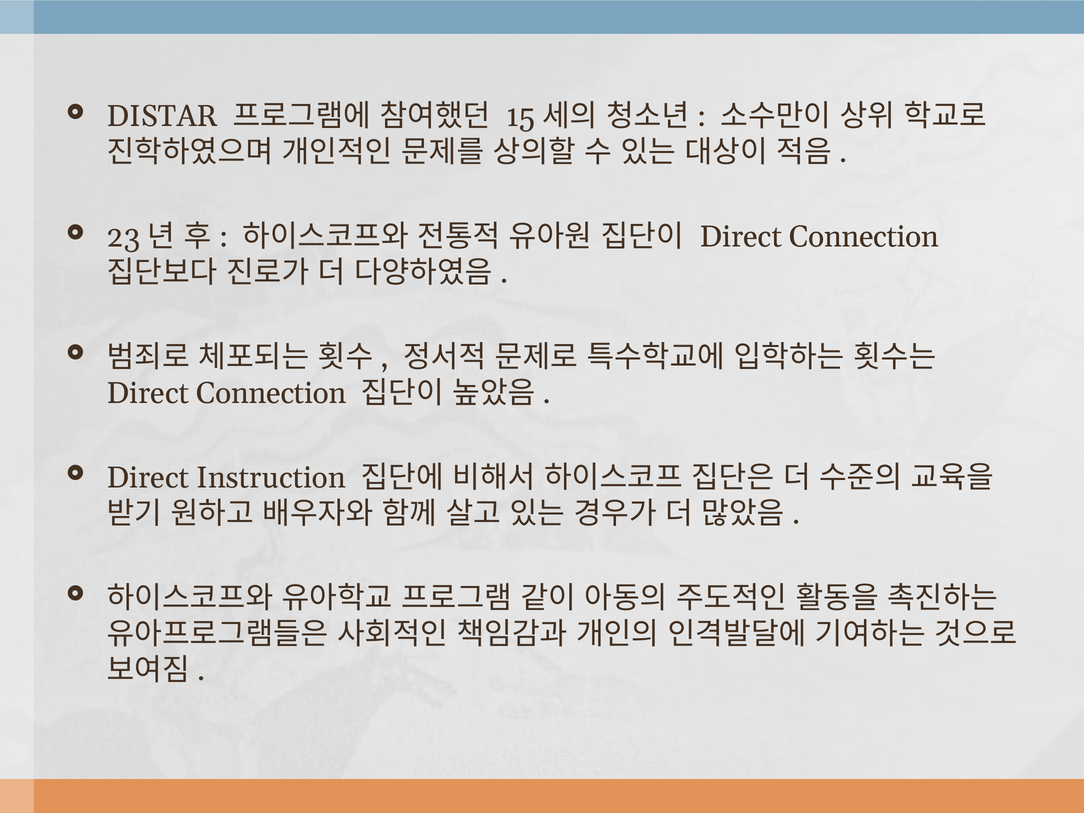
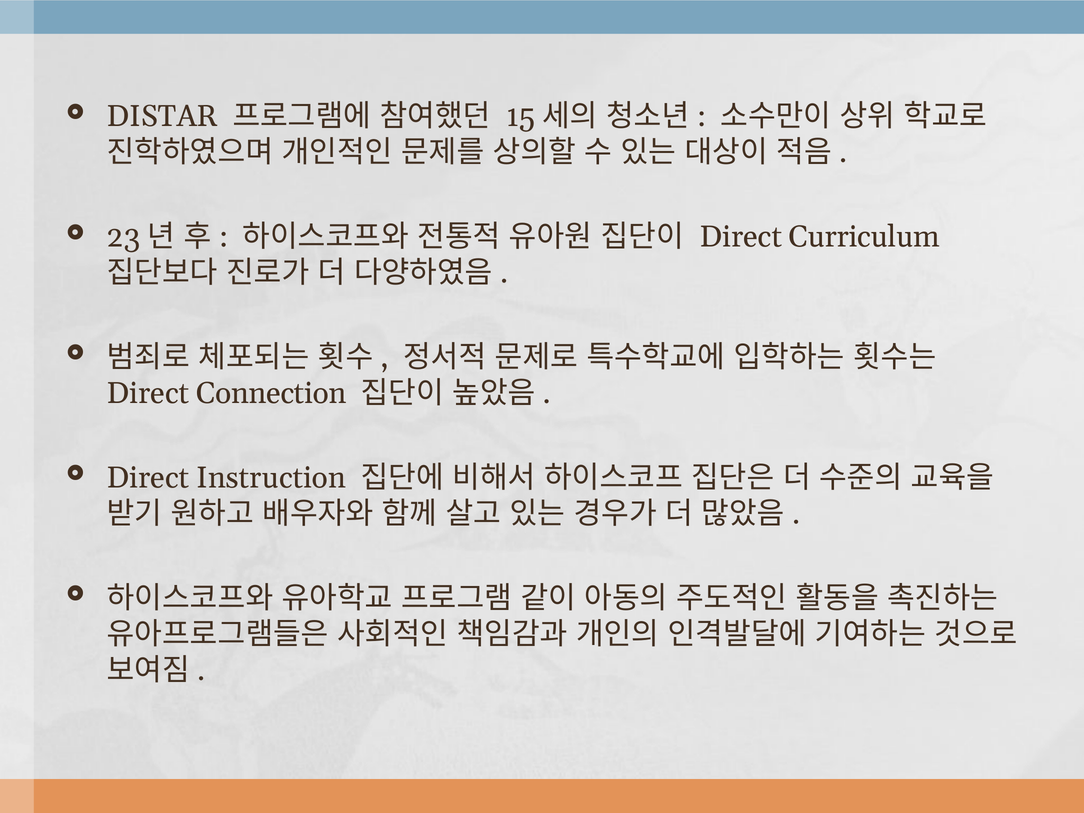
Connection at (864, 237): Connection -> Curriculum
